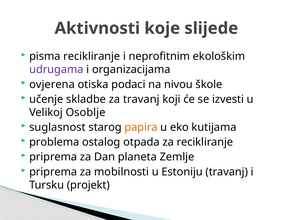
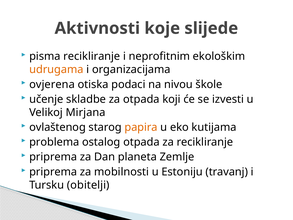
udrugama colour: purple -> orange
za travanj: travanj -> otpada
Osoblje: Osoblje -> Mirjana
suglasnost: suglasnost -> ovlaštenog
projekt: projekt -> obitelji
